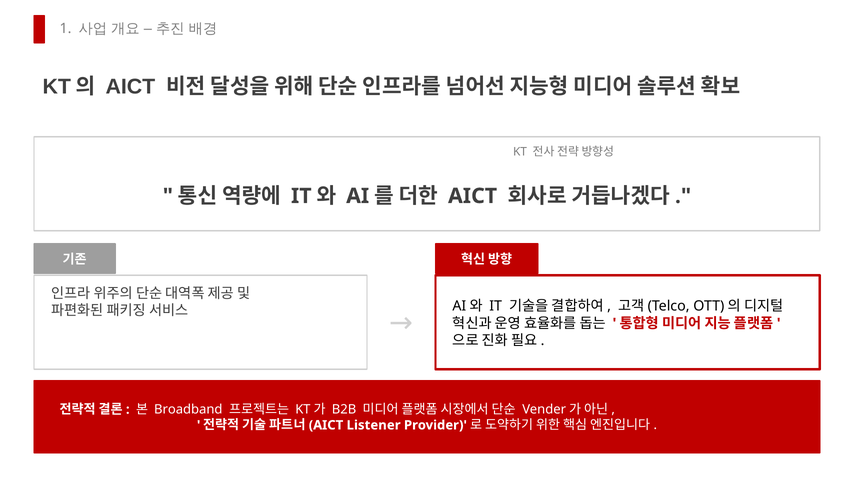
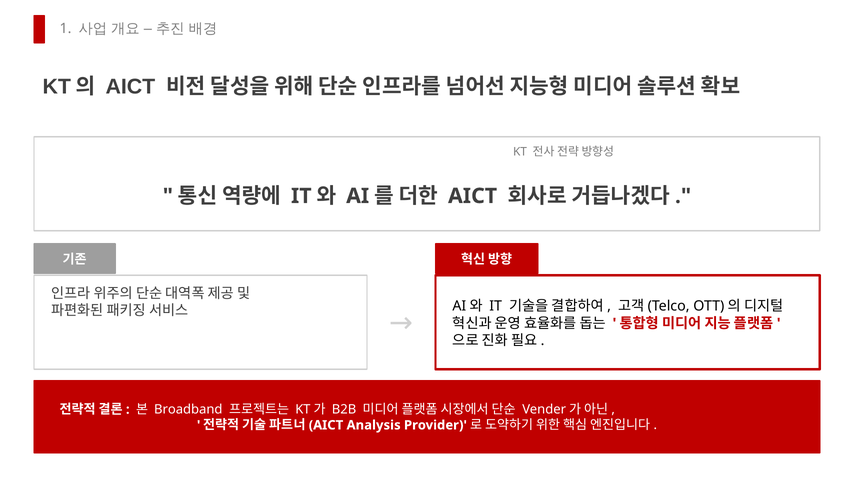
Listener: Listener -> Analysis
